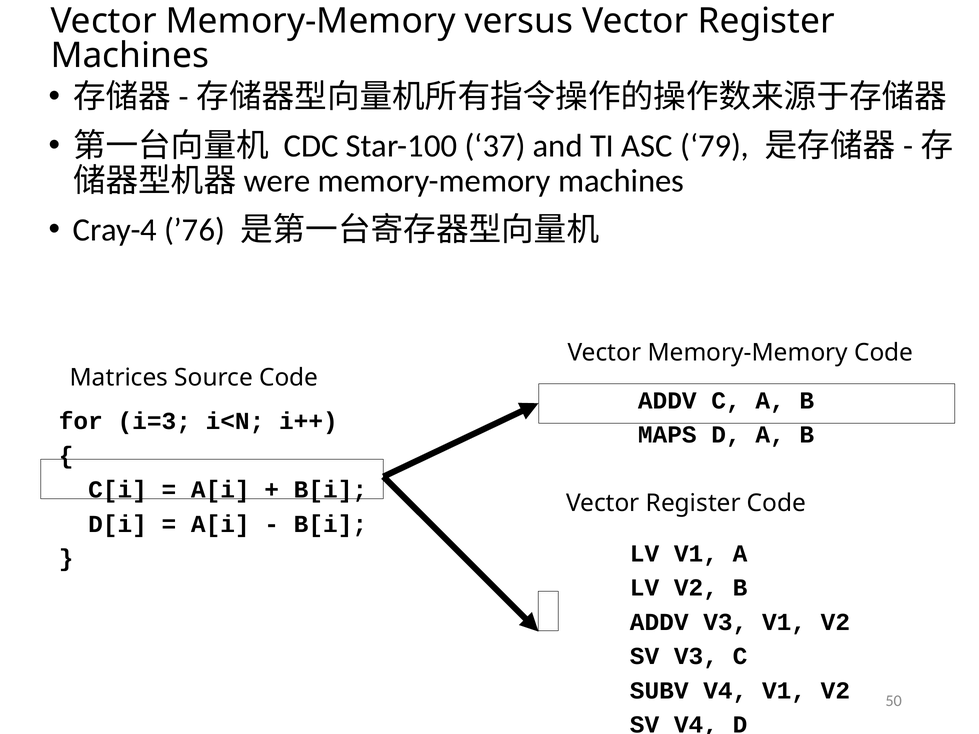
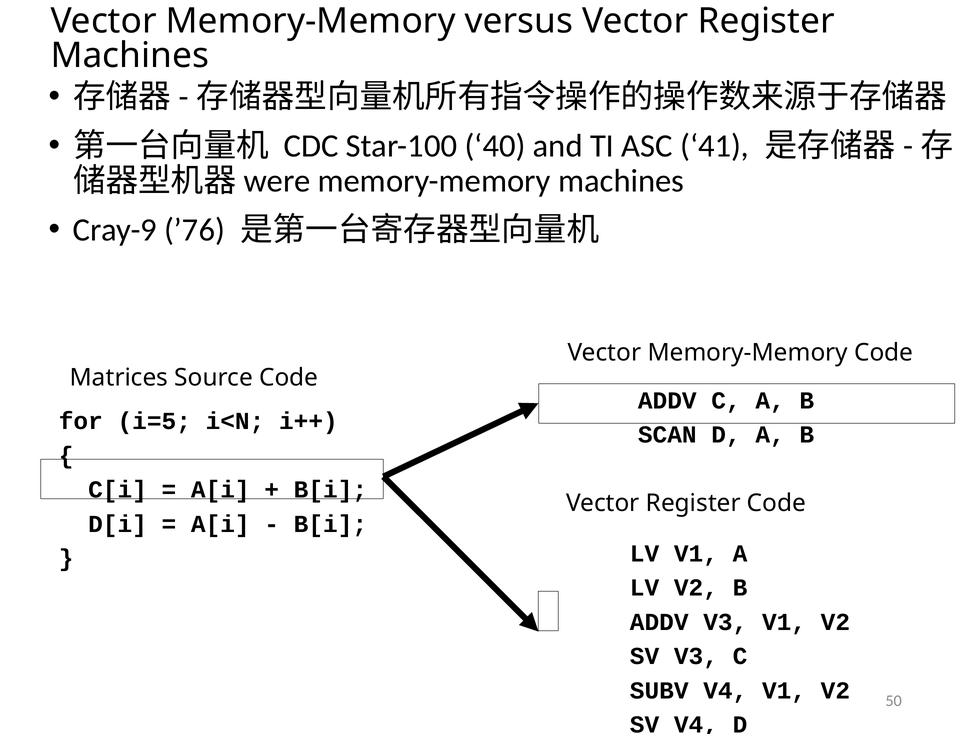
37: 37 -> 40
79: 79 -> 41
Cray-4: Cray-4 -> Cray-9
i=3: i=3 -> i=5
MAPS: MAPS -> SCAN
